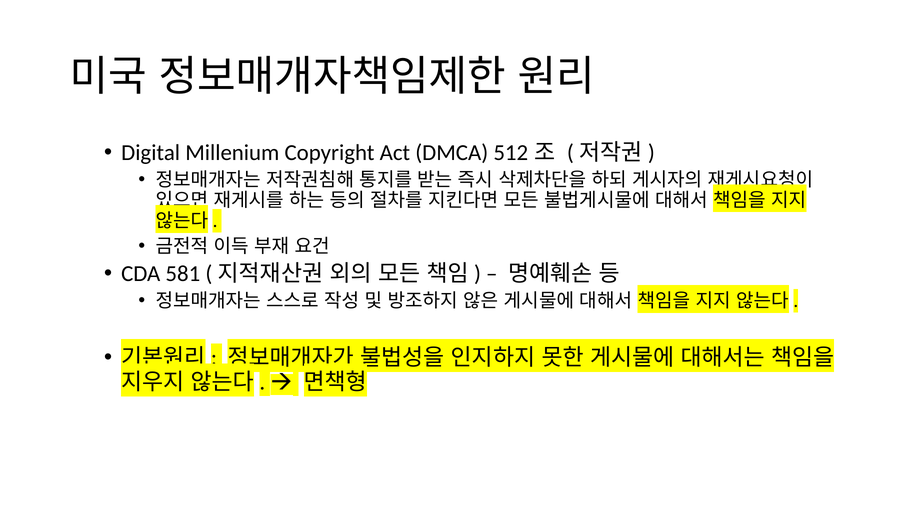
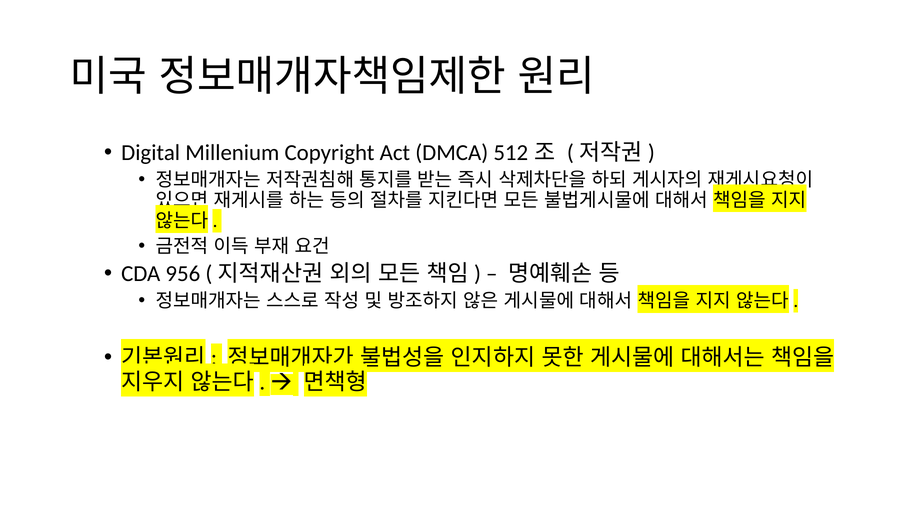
581: 581 -> 956
